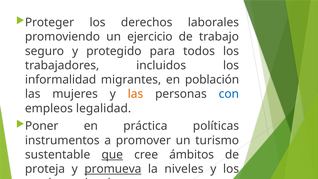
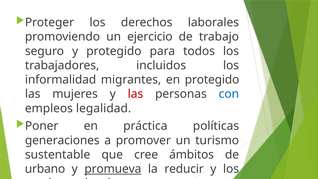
en población: población -> protegido
las at (135, 94) colour: orange -> red
instrumentos: instrumentos -> generaciones
que underline: present -> none
proteja: proteja -> urbano
niveles: niveles -> reducir
